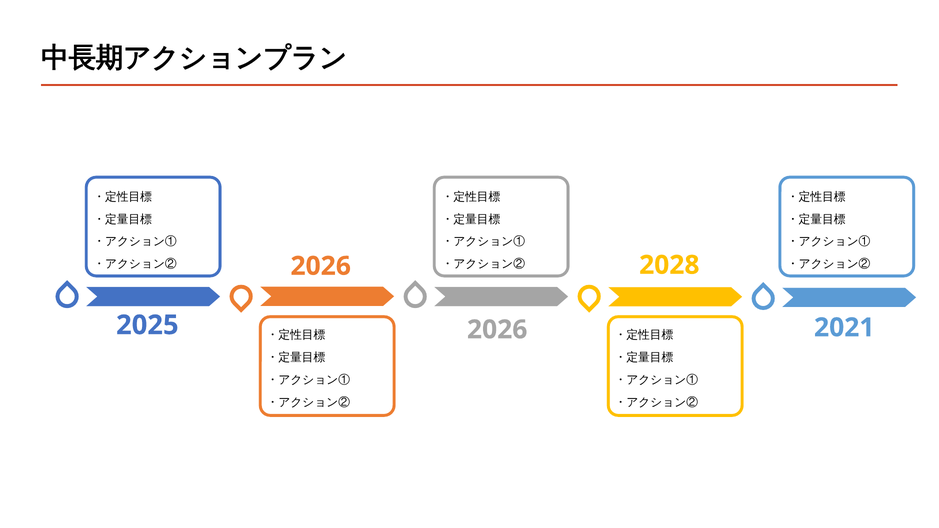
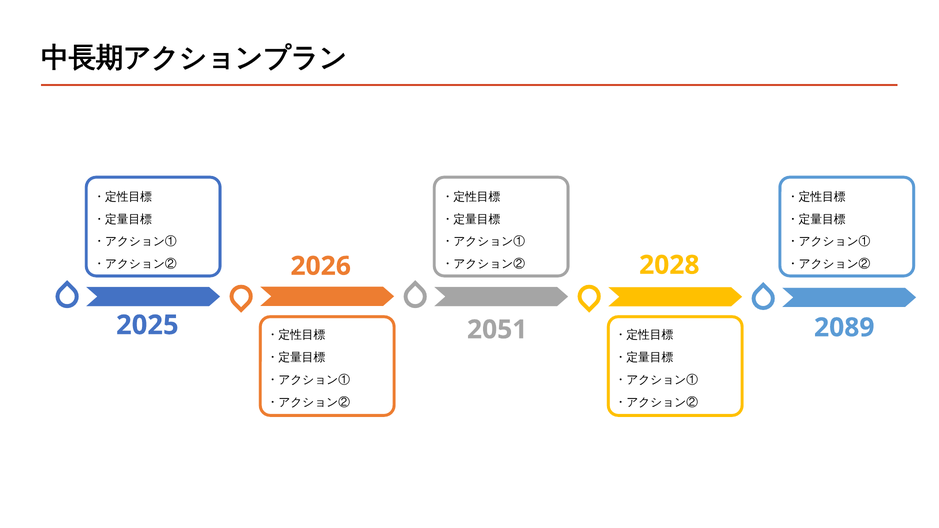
2021: 2021 -> 2089
2026 at (497, 330): 2026 -> 2051
